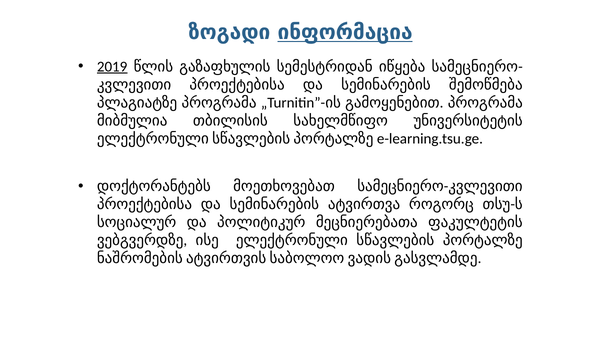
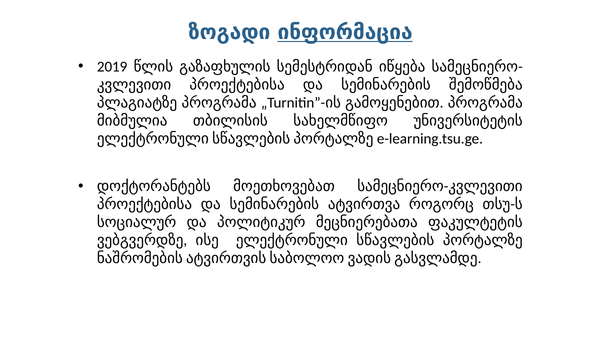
2019 underline: present -> none
